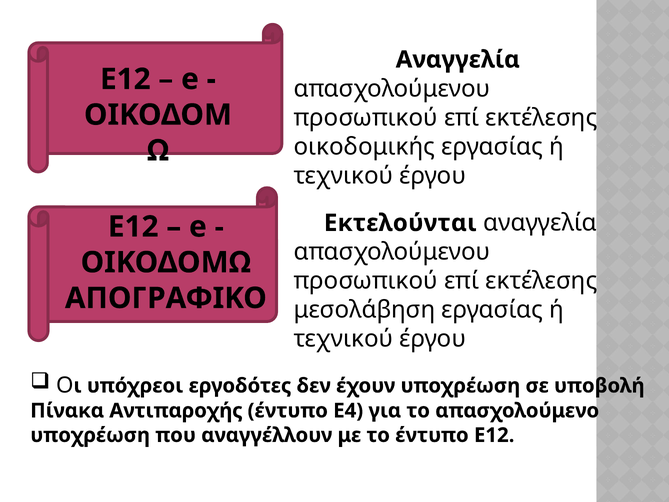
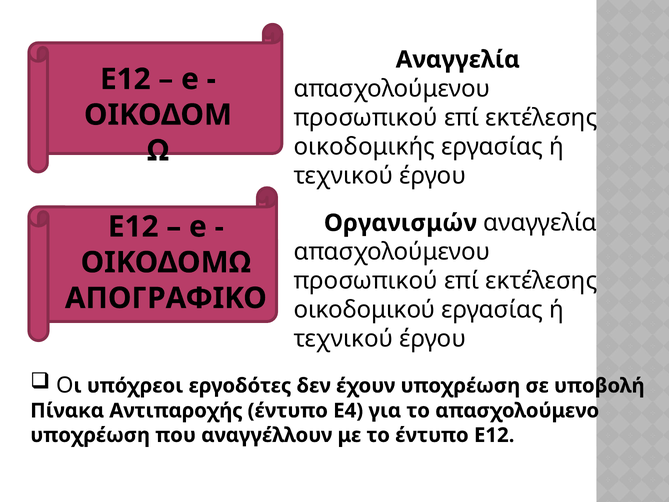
Εκτελούνται: Εκτελούνται -> Οργανισμών
μεσολάβηση: μεσολάβηση -> οικοδομικού
